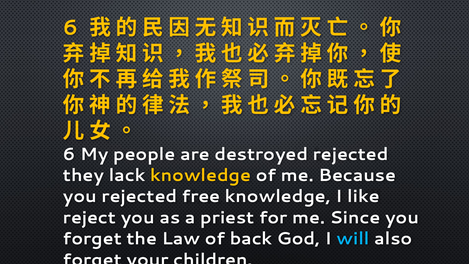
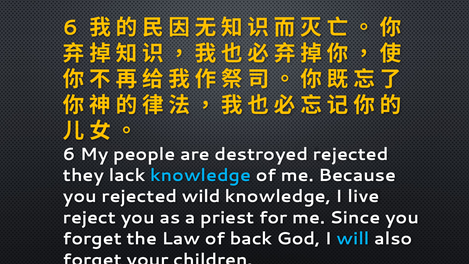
knowledge at (201, 175) colour: yellow -> light blue
free: free -> wild
like: like -> live
